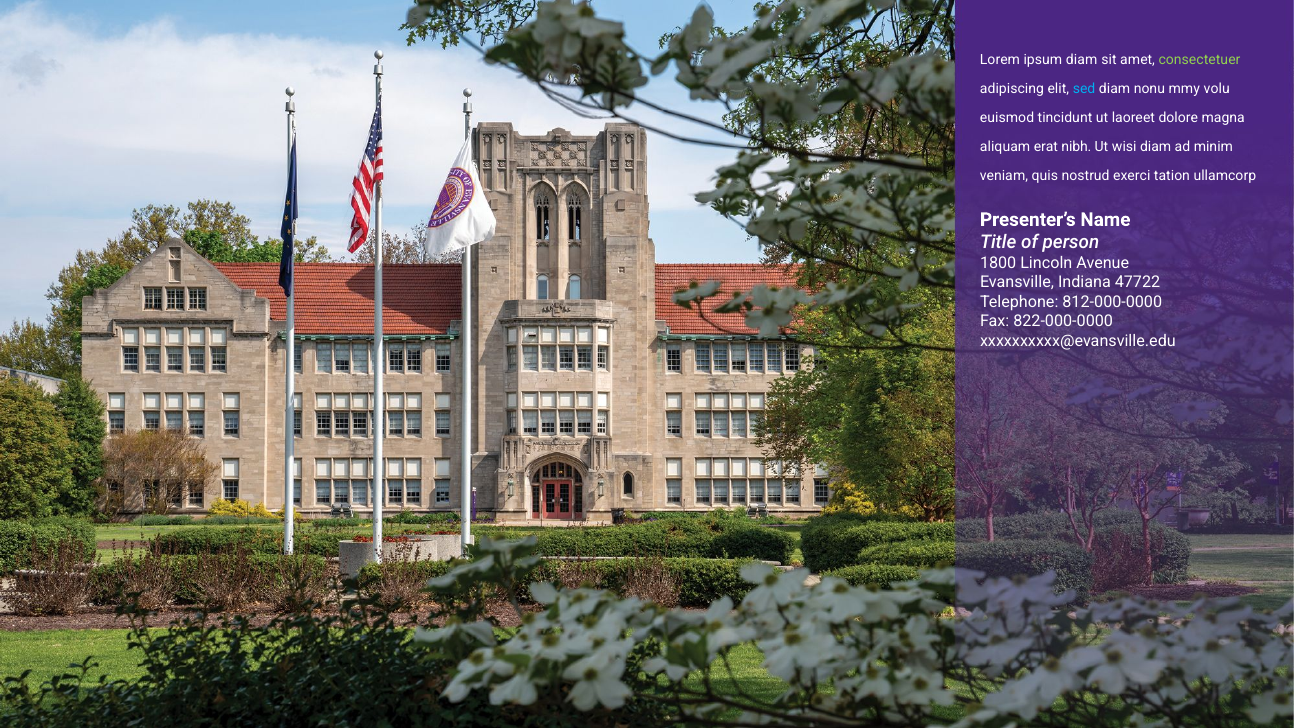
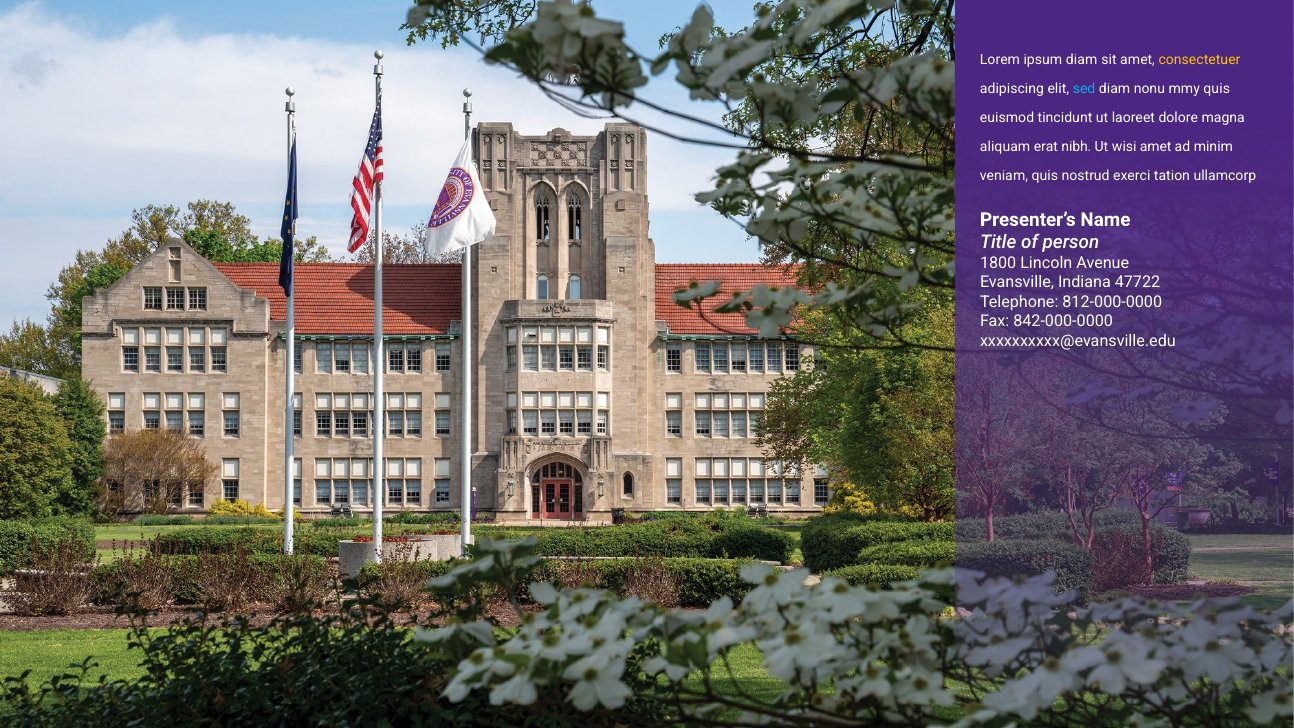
consectetuer colour: light green -> yellow
mmy volu: volu -> quis
wisi diam: diam -> amet
822-000-0000: 822-000-0000 -> 842-000-0000
